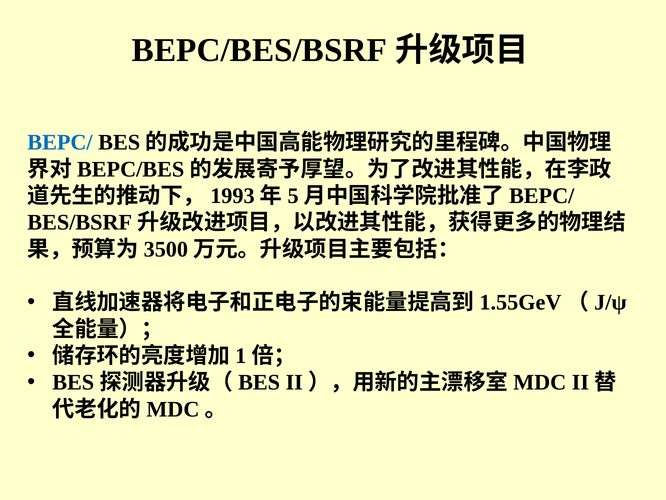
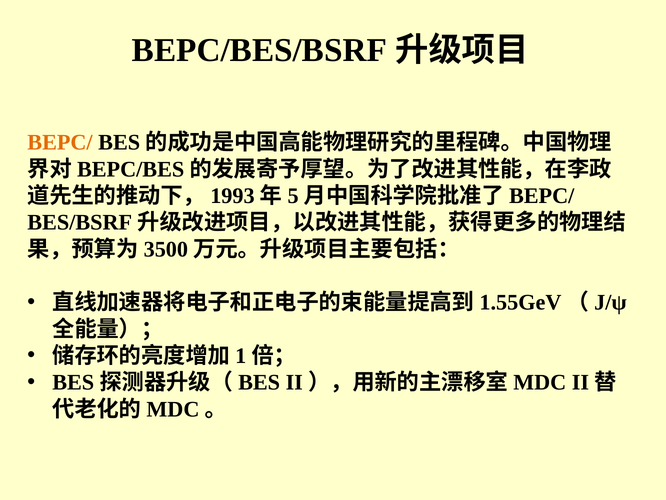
BEPC/ colour: blue -> orange
